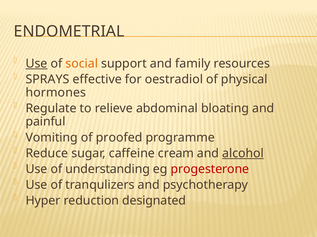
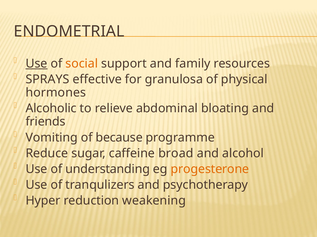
oestradiol: oestradiol -> granulosa
Regulate: Regulate -> Alcoholic
painful: painful -> friends
proofed: proofed -> because
cream: cream -> broad
alcohol underline: present -> none
progesterone colour: red -> orange
designated: designated -> weakening
